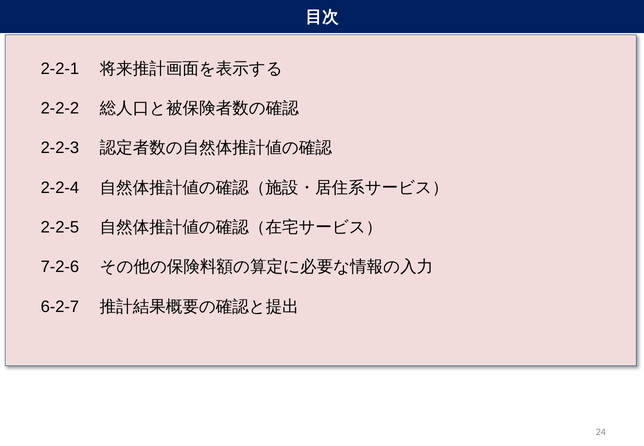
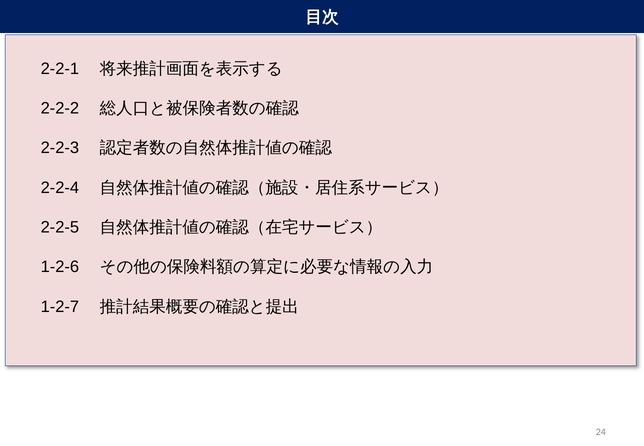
7-2-6: 7-2-6 -> 1-2-6
6-2-7: 6-2-7 -> 1-2-7
